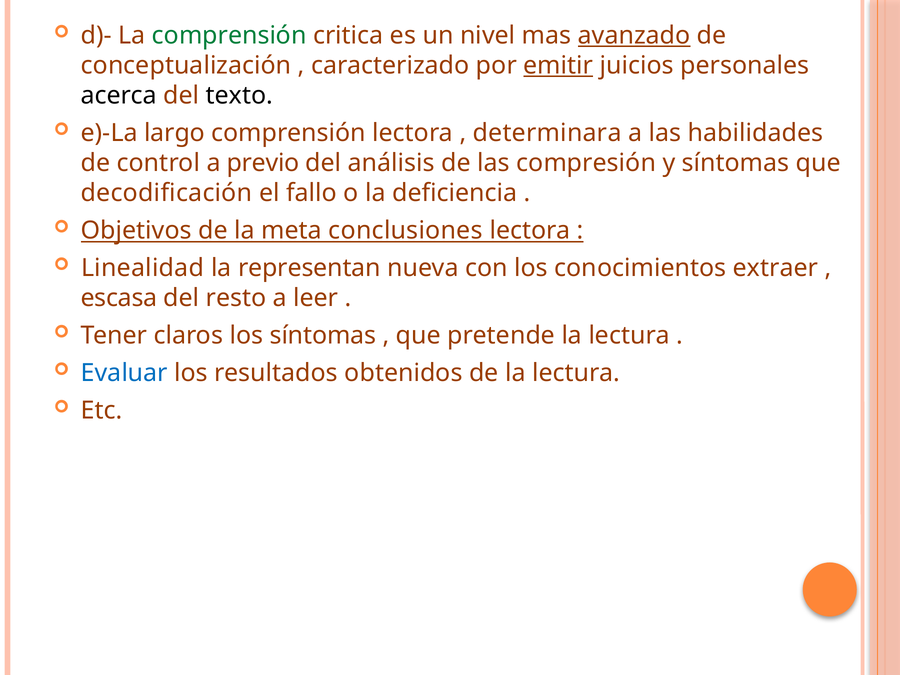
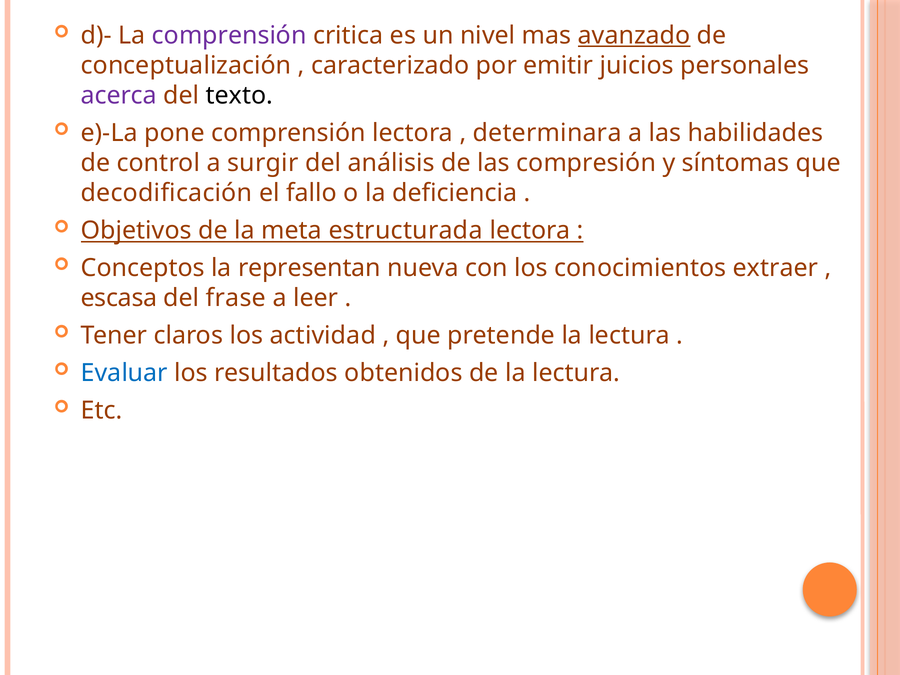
comprensión at (229, 35) colour: green -> purple
emitir underline: present -> none
acerca colour: black -> purple
largo: largo -> pone
previo: previo -> surgir
conclusiones: conclusiones -> estructurada
Linealidad: Linealidad -> Conceptos
resto: resto -> frase
los síntomas: síntomas -> actividad
